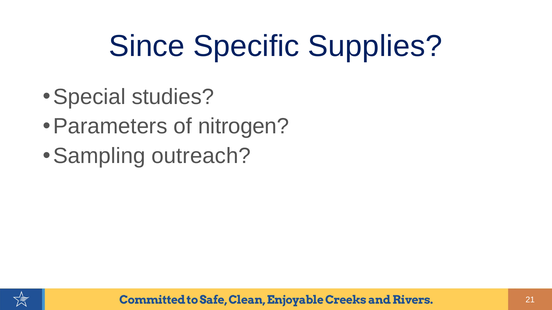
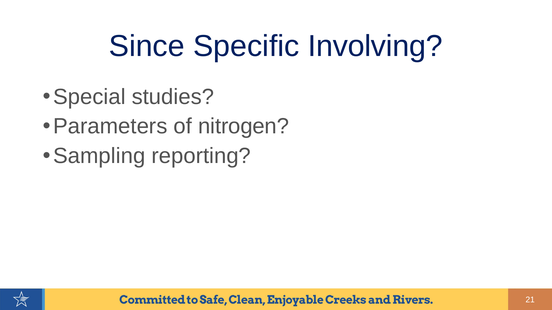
Supplies: Supplies -> Involving
outreach: outreach -> reporting
